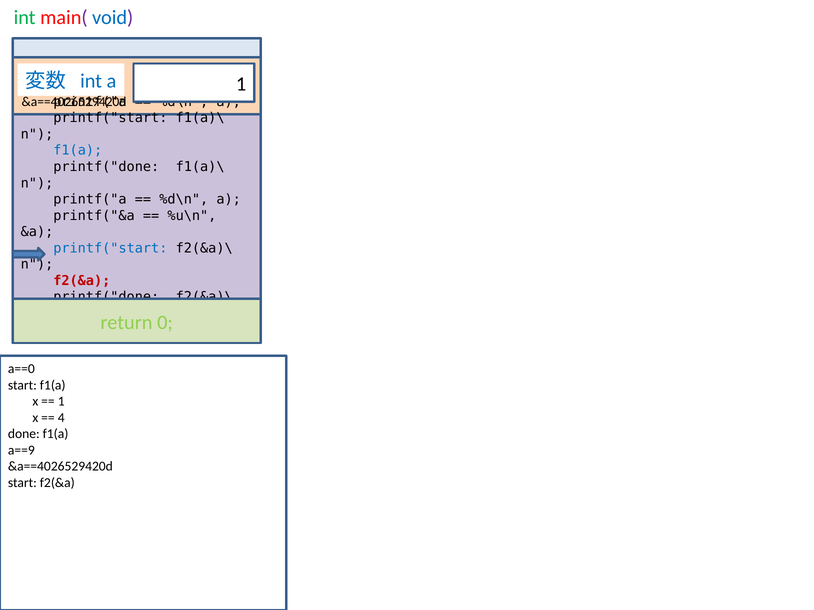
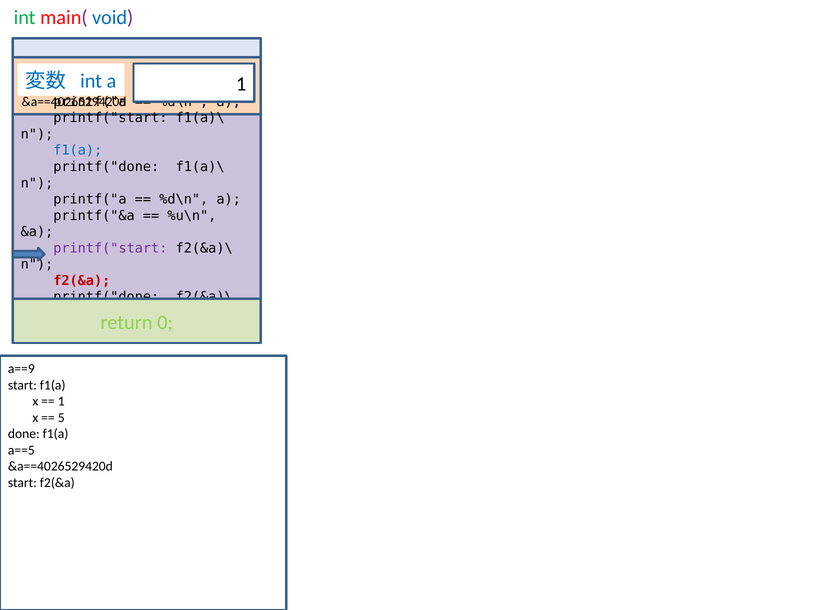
printf("start at (110, 248) colour: blue -> purple
a==0: a==0 -> a==9
4: 4 -> 5
a==9: a==9 -> a==5
